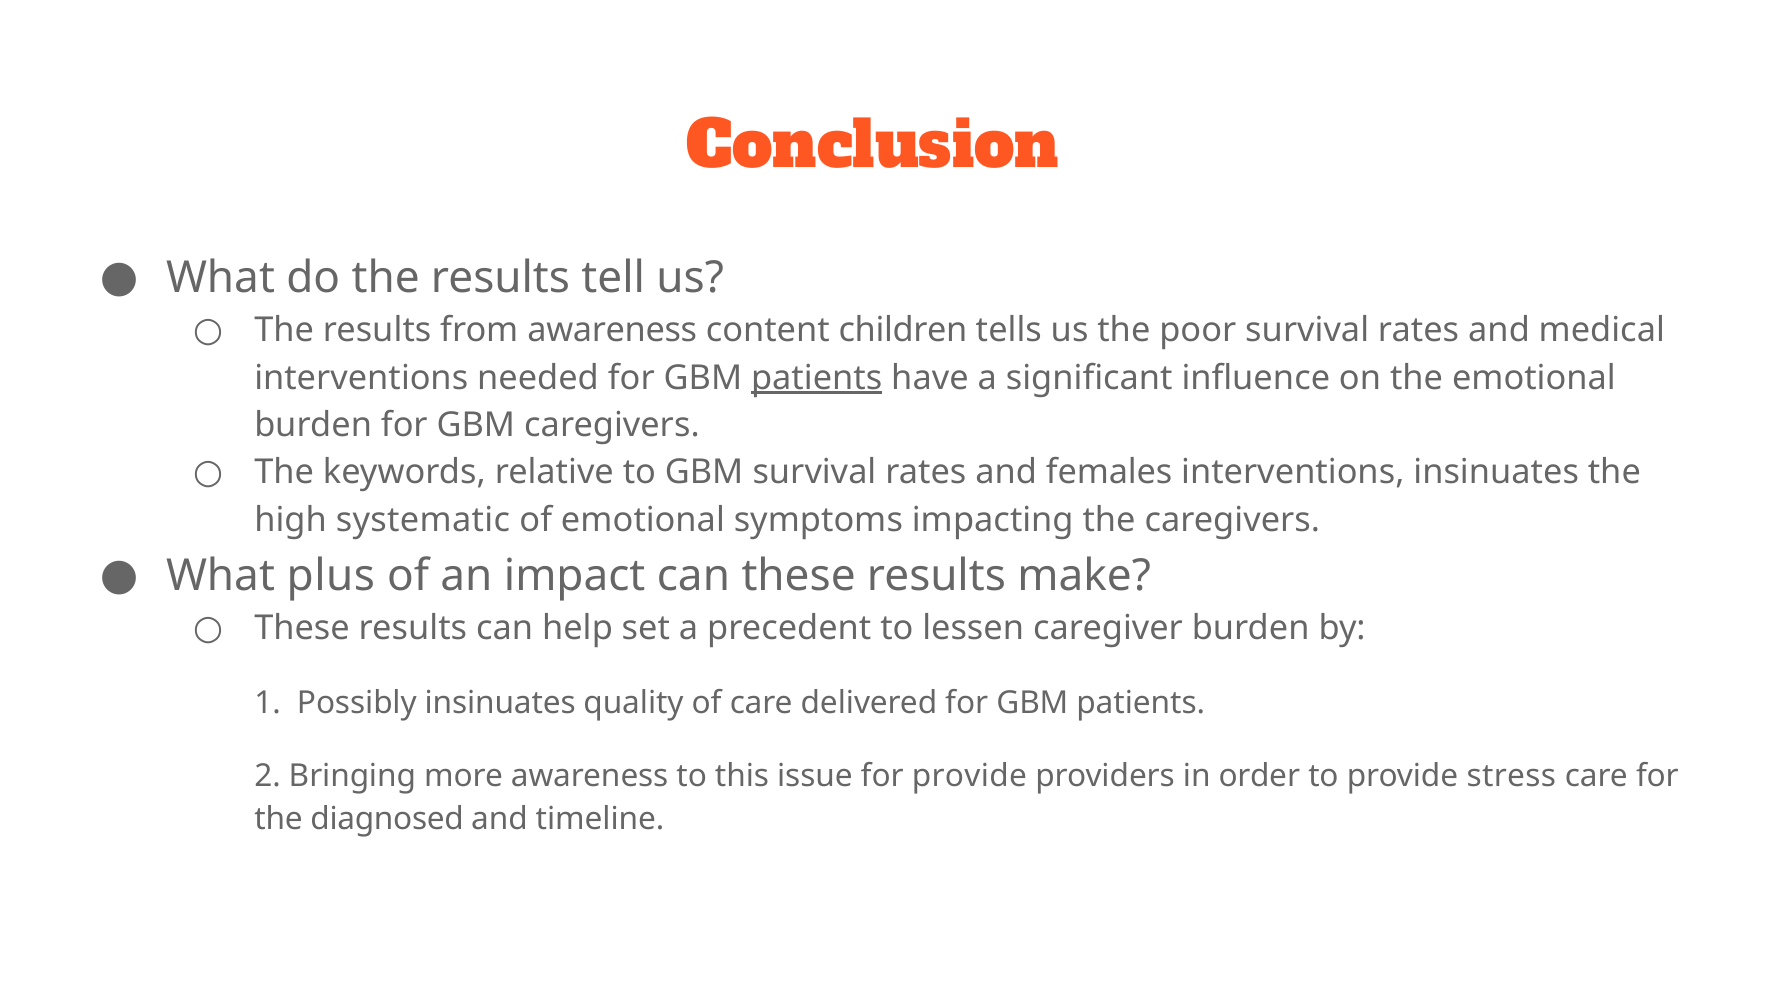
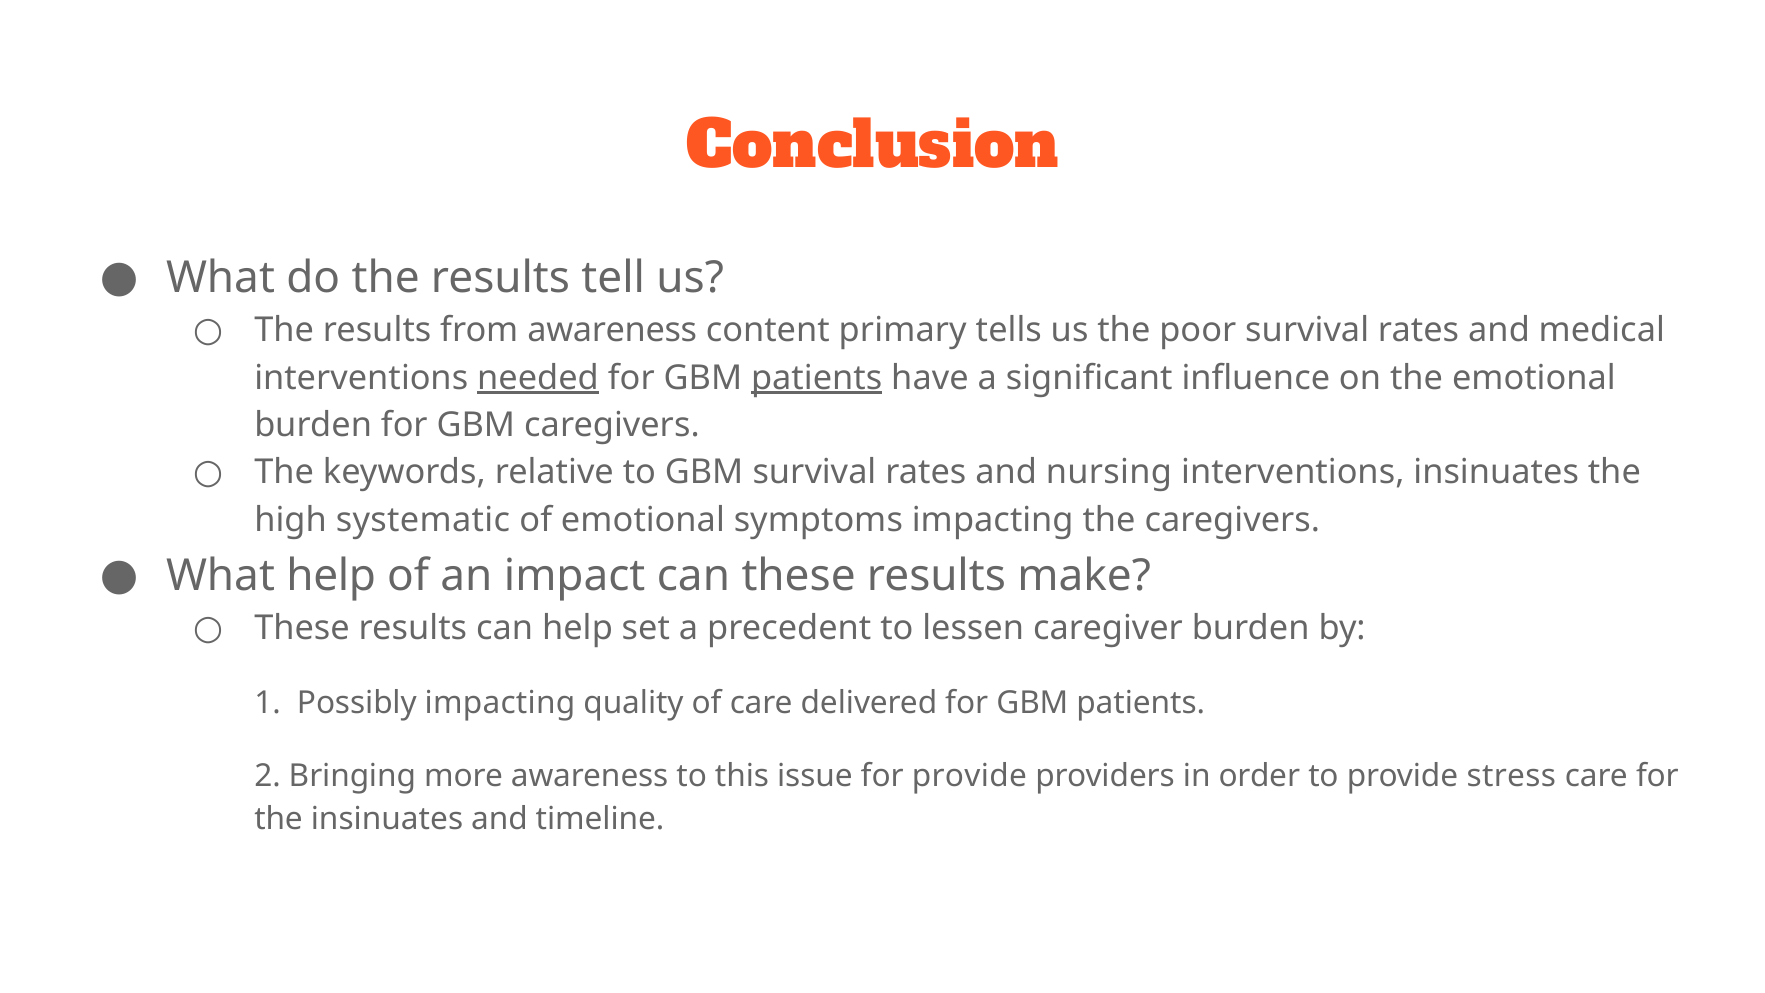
children: children -> primary
needed underline: none -> present
females: females -> nursing
What plus: plus -> help
Possibly insinuates: insinuates -> impacting
the diagnosed: diagnosed -> insinuates
